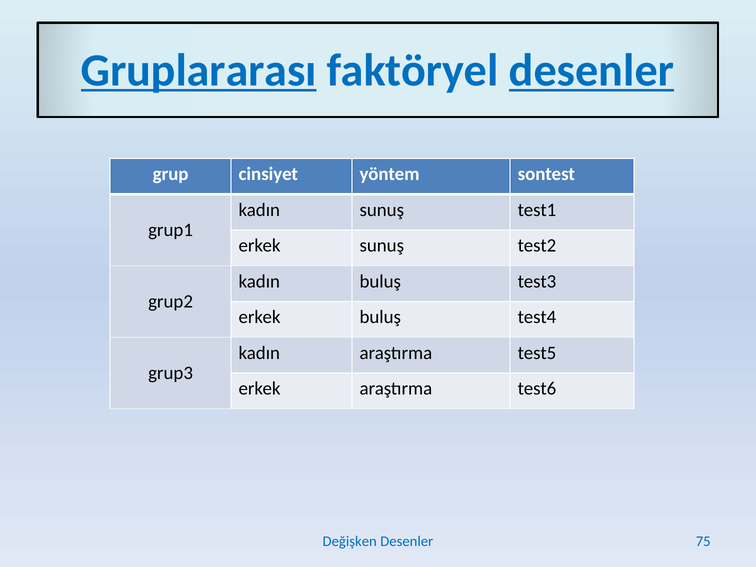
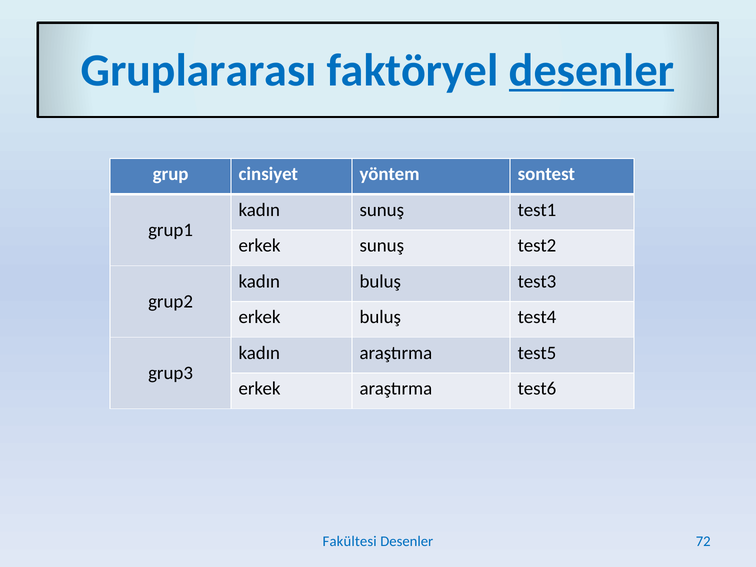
Gruplararası underline: present -> none
Değişken: Değişken -> Fakültesi
75: 75 -> 72
